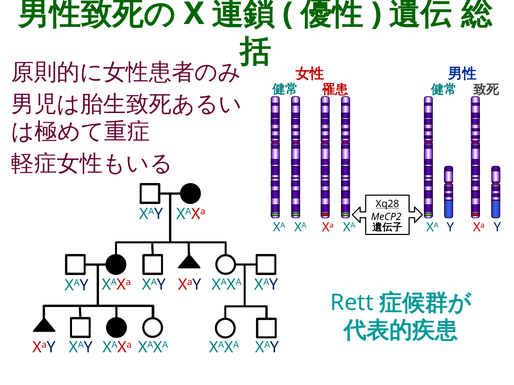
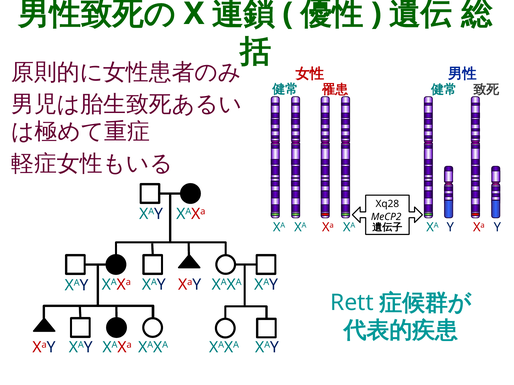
Xq28 underline: present -> none
